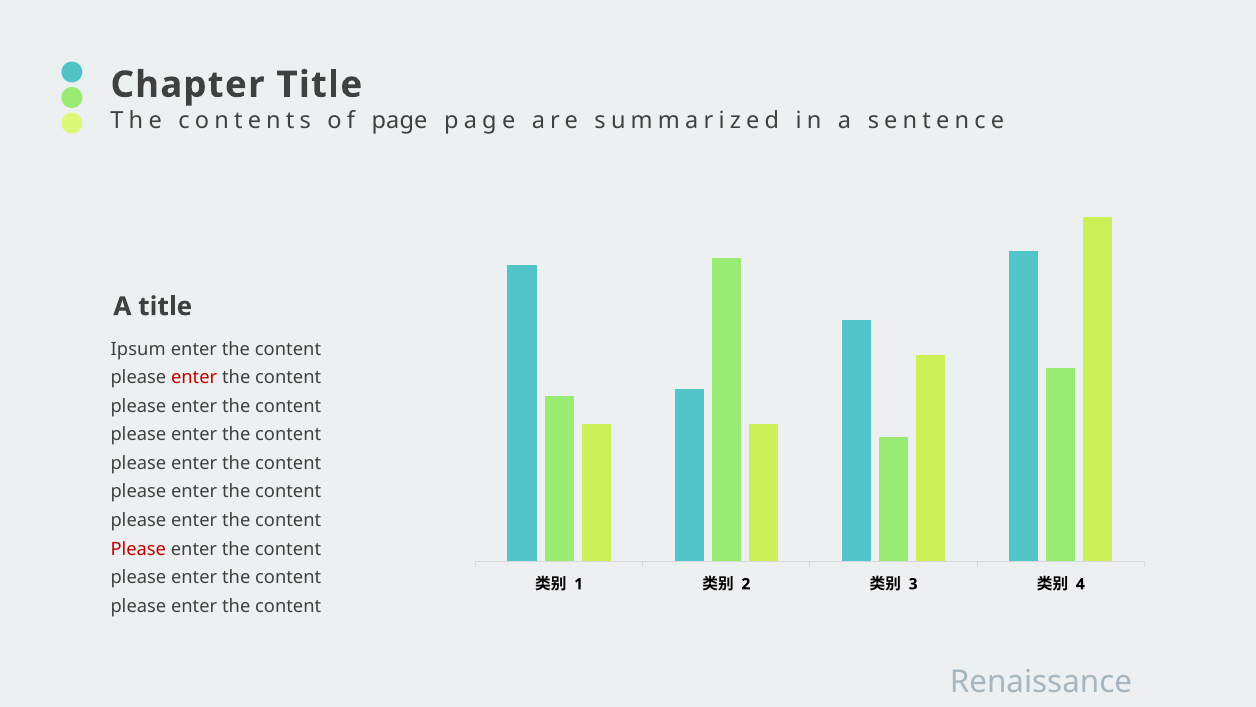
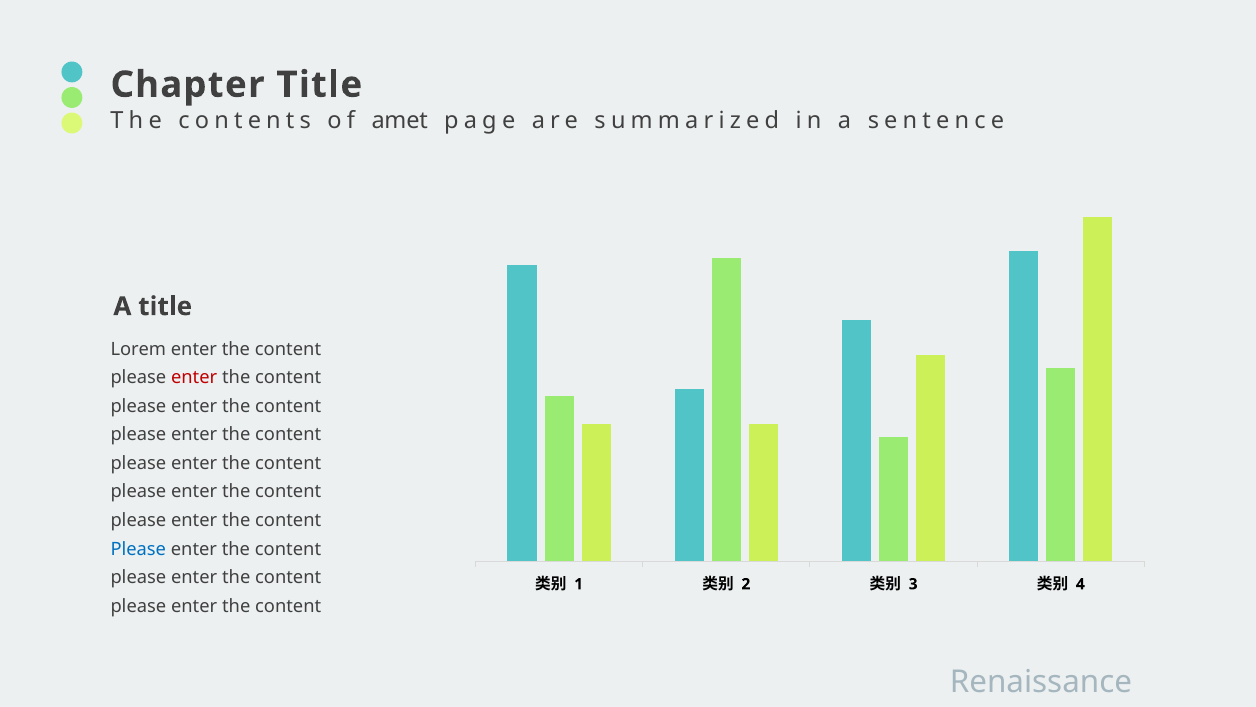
of page: page -> amet
Ipsum: Ipsum -> Lorem
Please at (138, 549) colour: red -> blue
